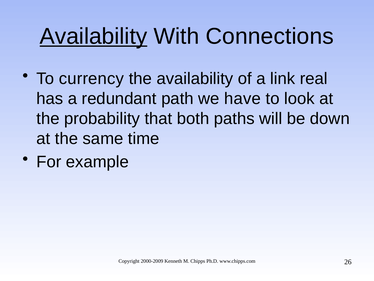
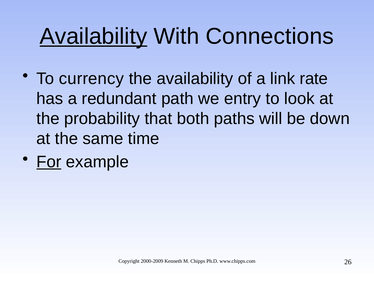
real: real -> rate
have: have -> entry
For underline: none -> present
